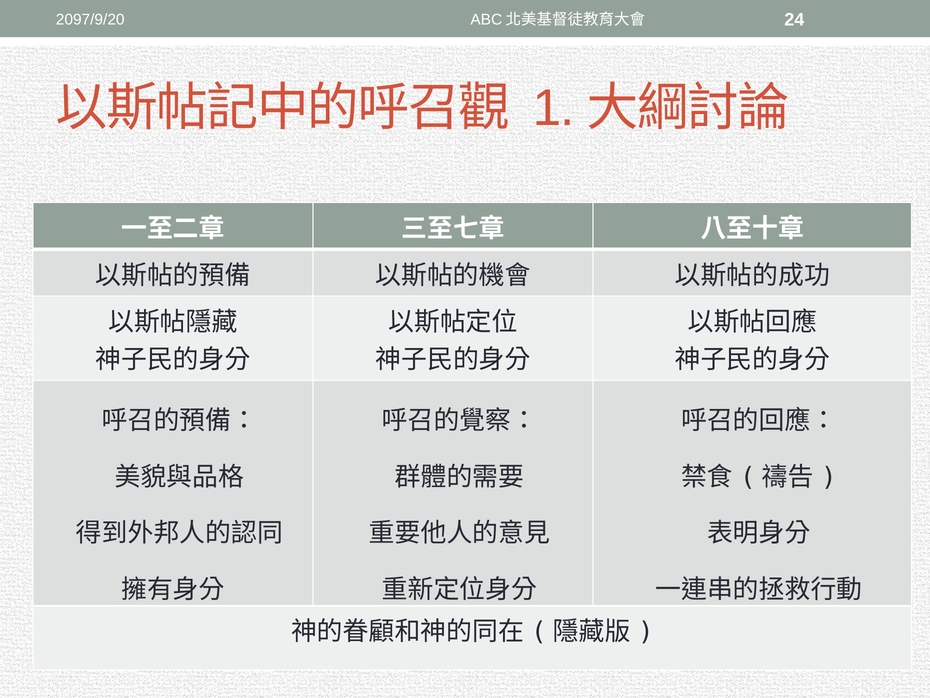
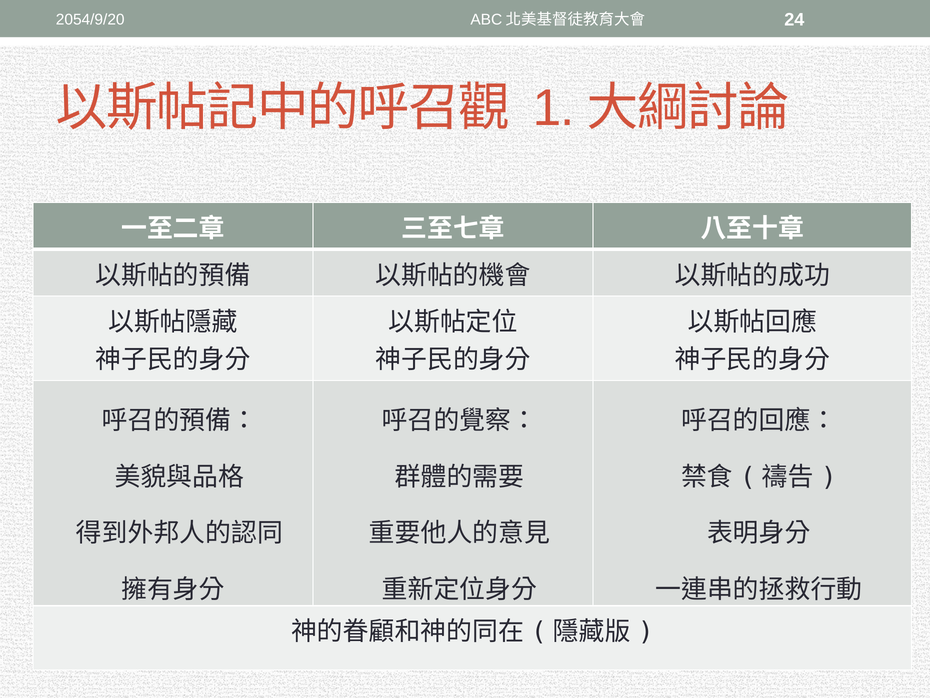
2097/9/20: 2097/9/20 -> 2054/9/20
